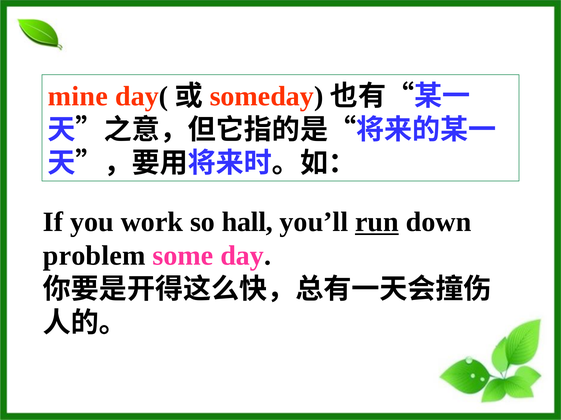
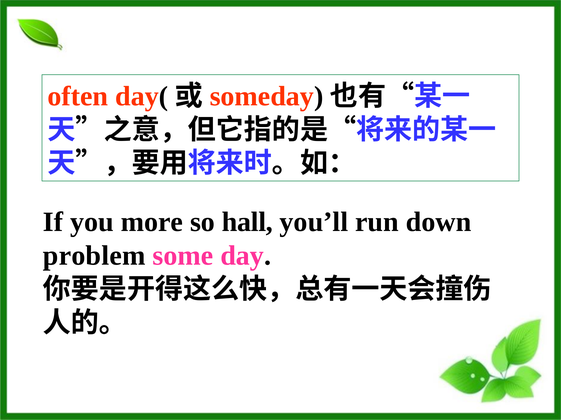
mine: mine -> often
work: work -> more
run underline: present -> none
